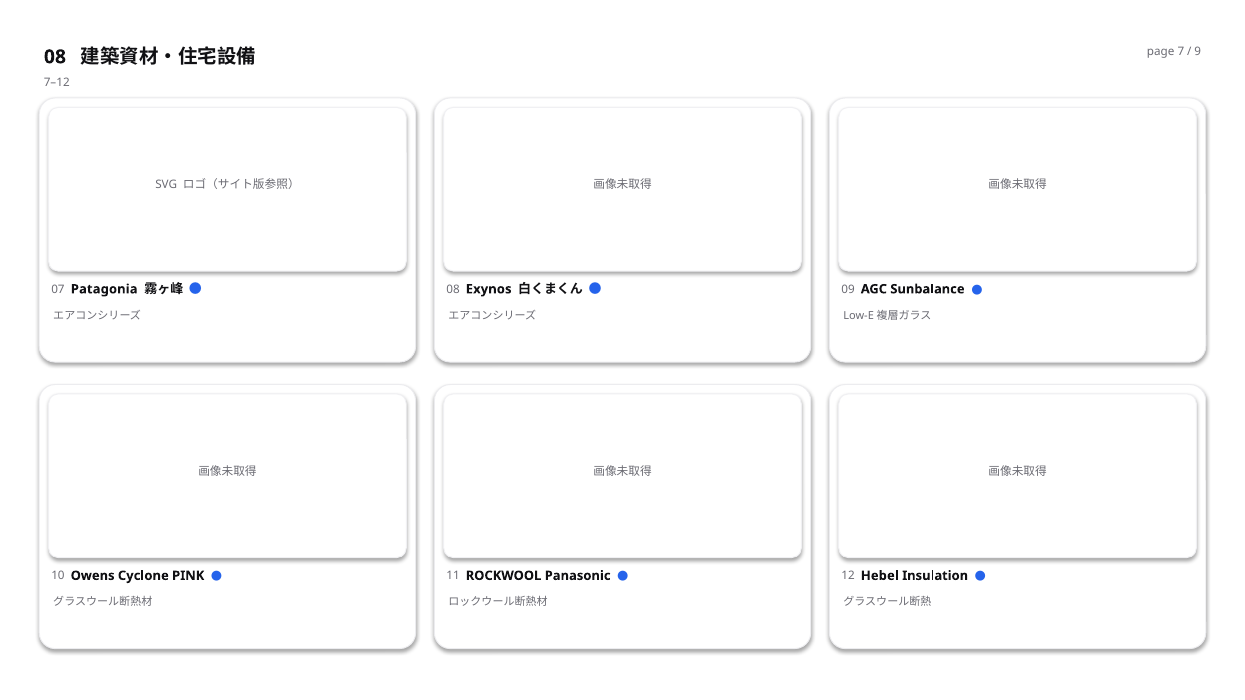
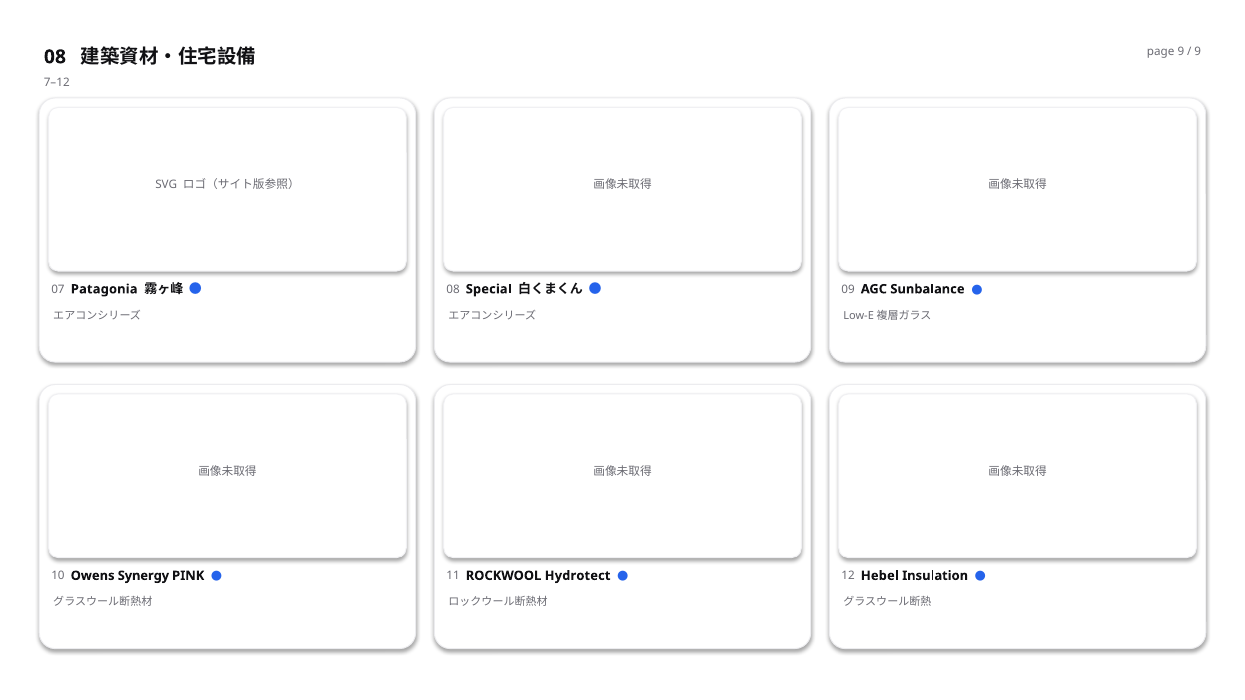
page 7: 7 -> 9
Exynos: Exynos -> Special
Cyclone: Cyclone -> Synergy
Panasonic: Panasonic -> Hydrotect
